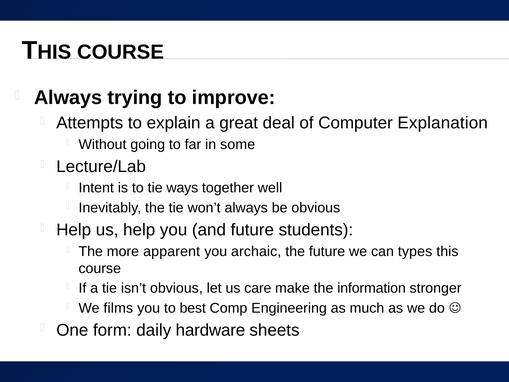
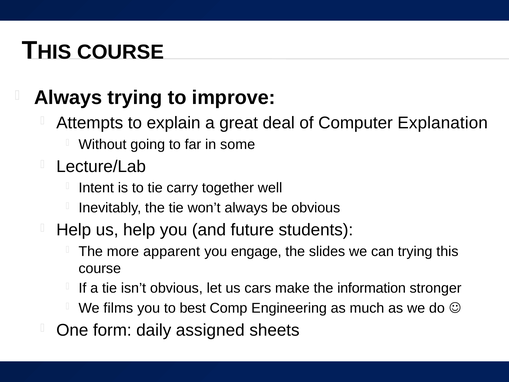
ways: ways -> carry
archaic: archaic -> engage
the future: future -> slides
can types: types -> trying
care: care -> cars
hardware: hardware -> assigned
